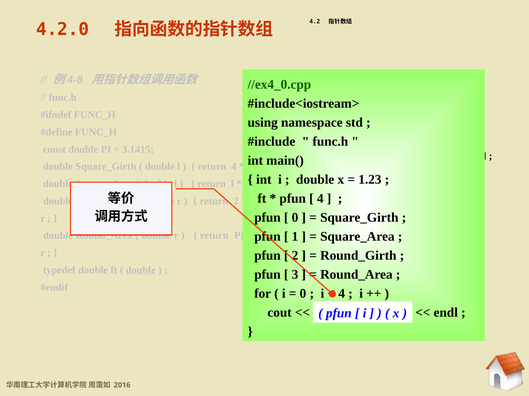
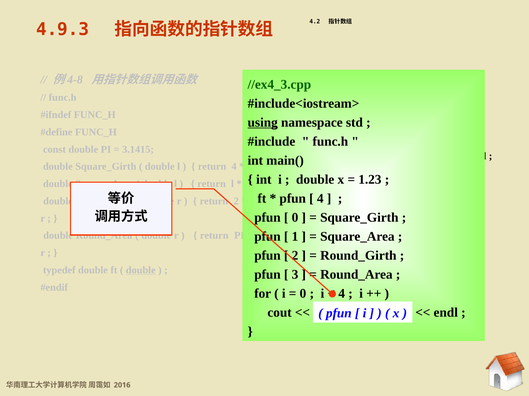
4.2.0: 4.2.0 -> 4.9.3
//ex4_0.cpp: //ex4_0.cpp -> //ex4_3.cpp
using underline: none -> present
